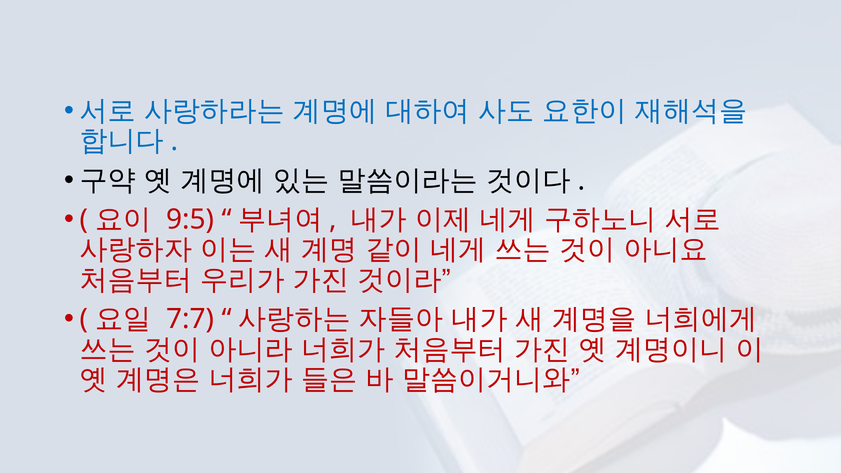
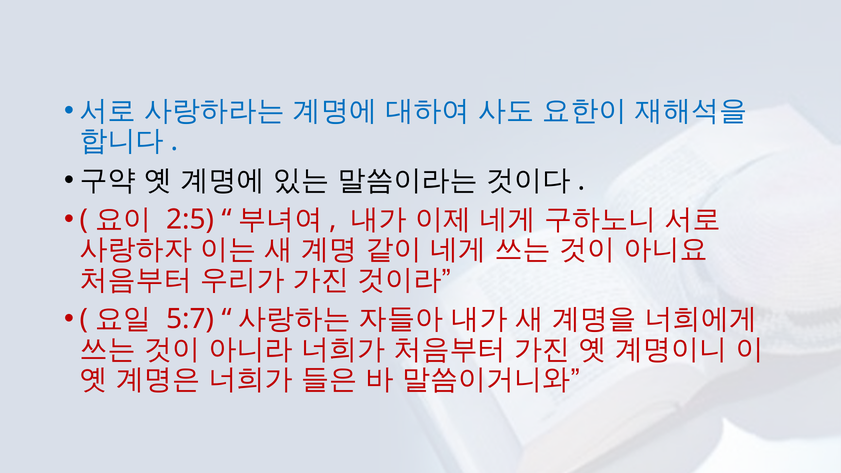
9:5: 9:5 -> 2:5
7:7: 7:7 -> 5:7
